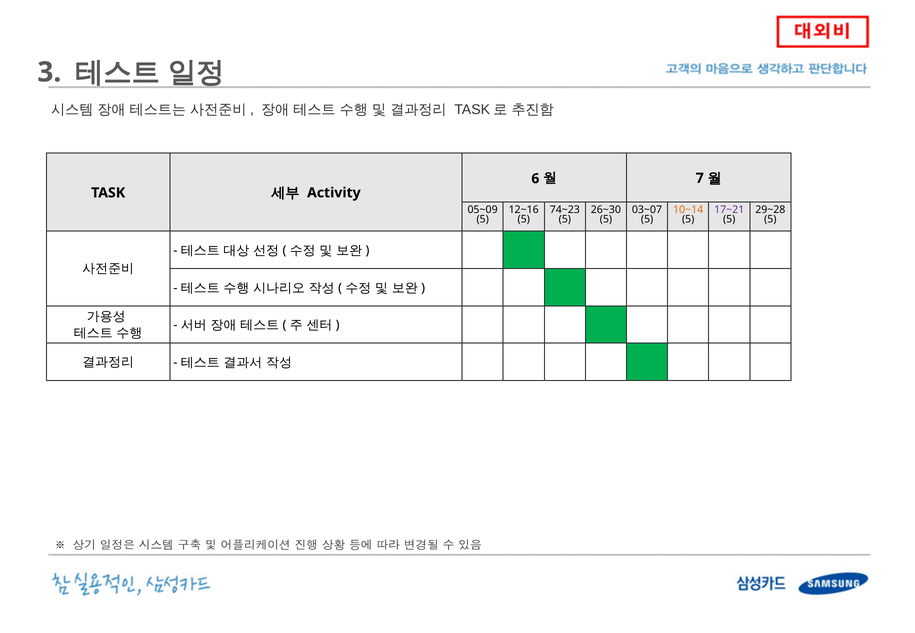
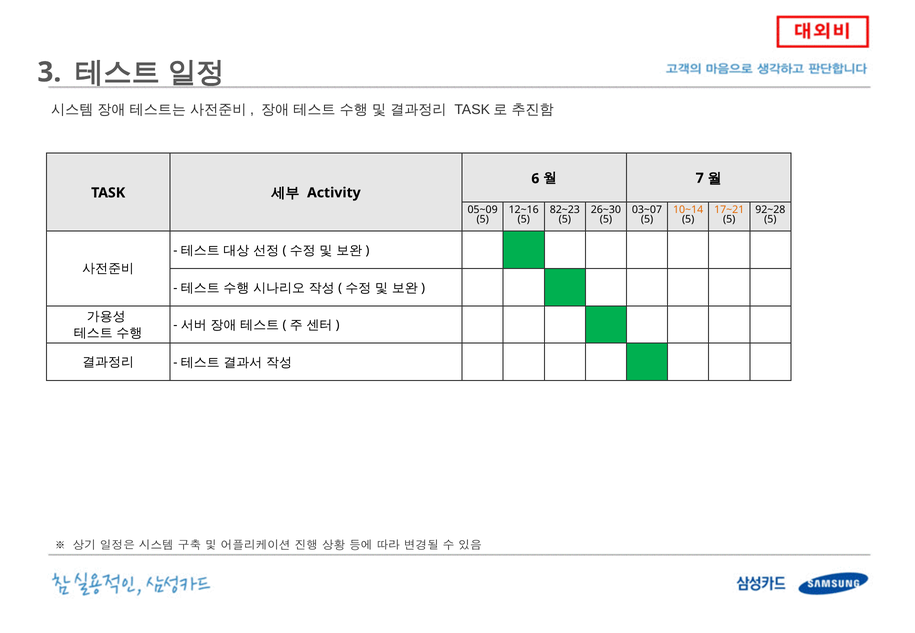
74~23: 74~23 -> 82~23
17~21 colour: purple -> orange
29~28: 29~28 -> 92~28
